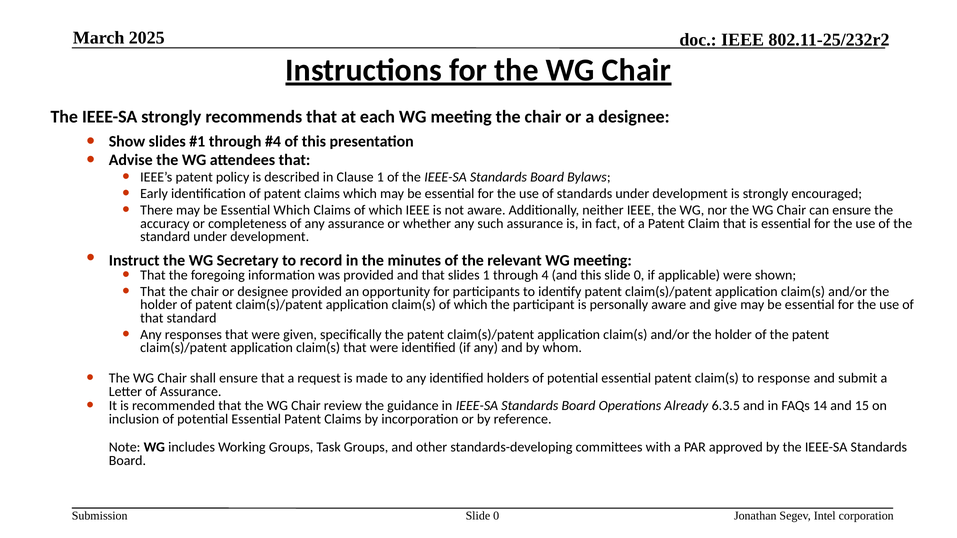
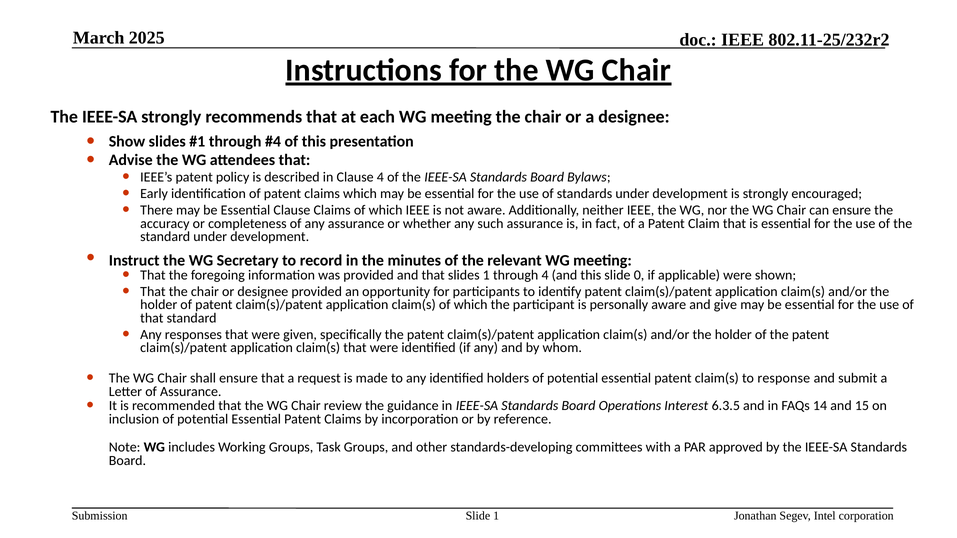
Clause 1: 1 -> 4
Essential Which: Which -> Clause
Already: Already -> Interest
0 at (496, 516): 0 -> 1
